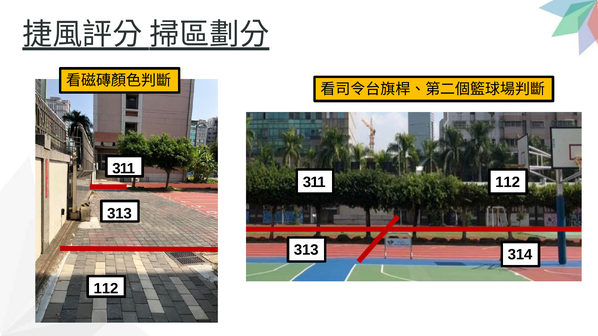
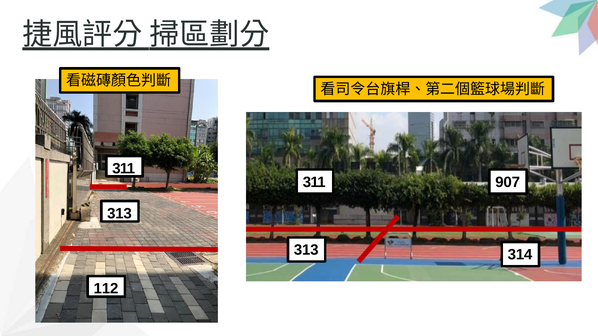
311 112: 112 -> 907
